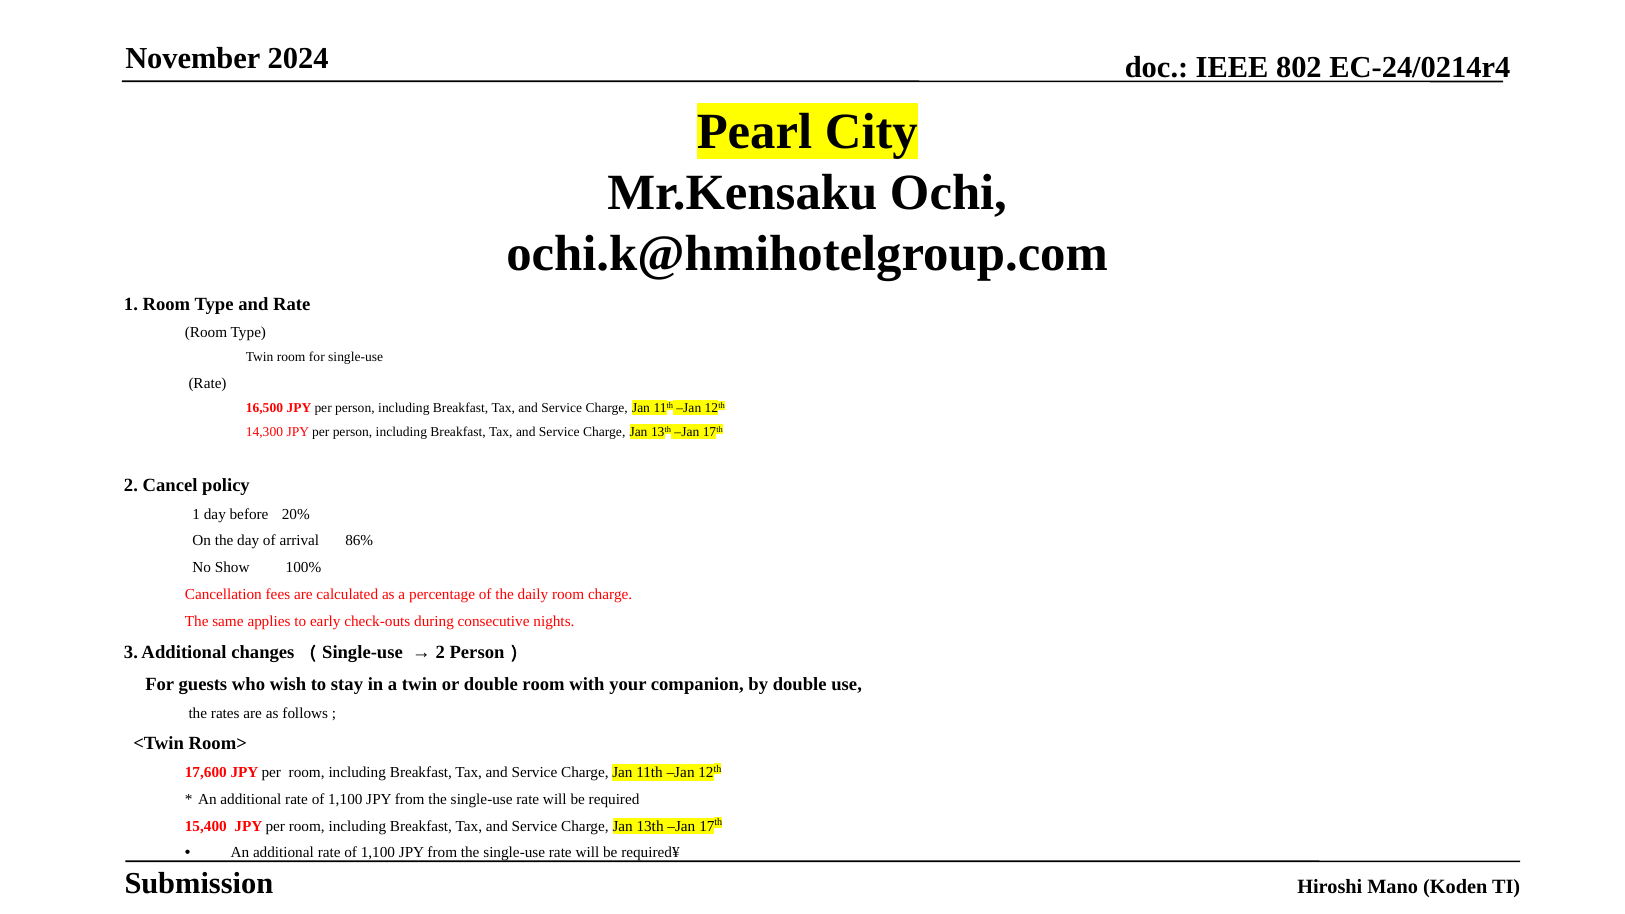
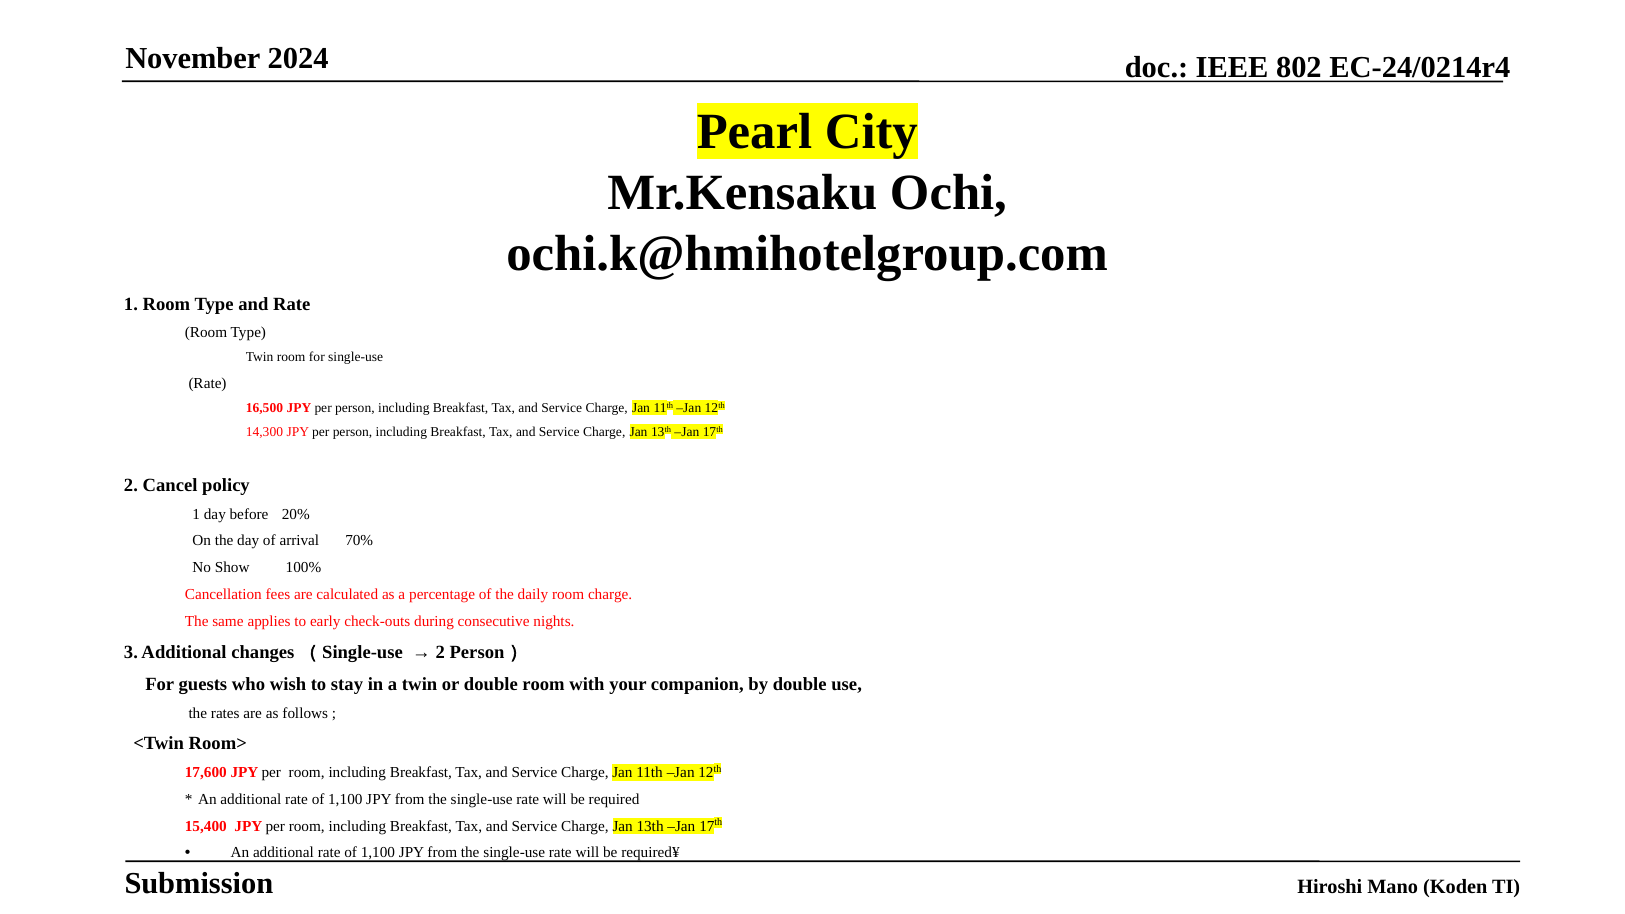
86%: 86% -> 70%
